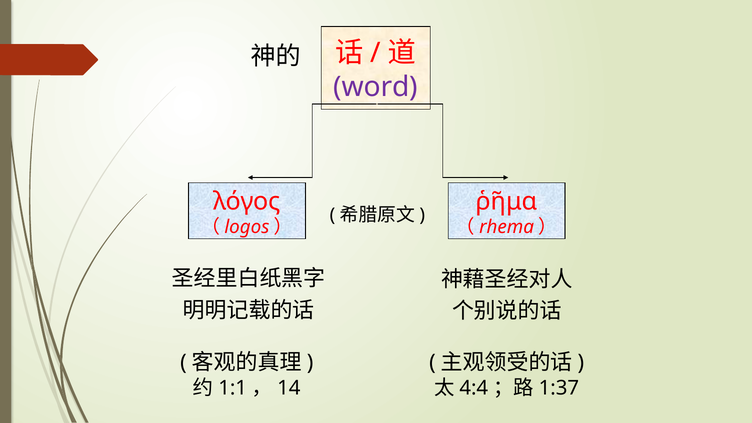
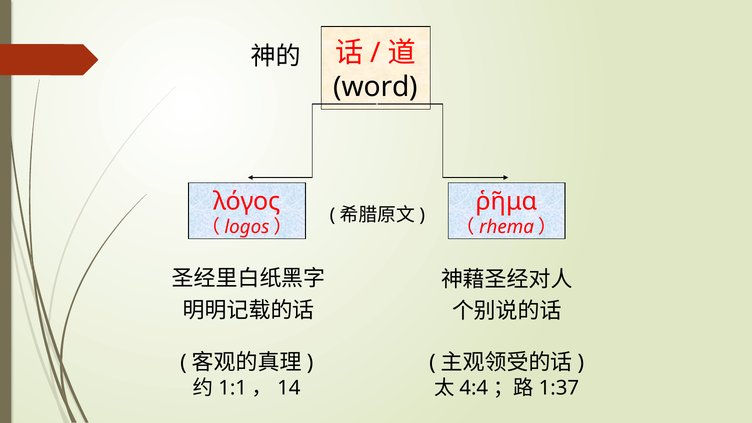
word colour: purple -> black
